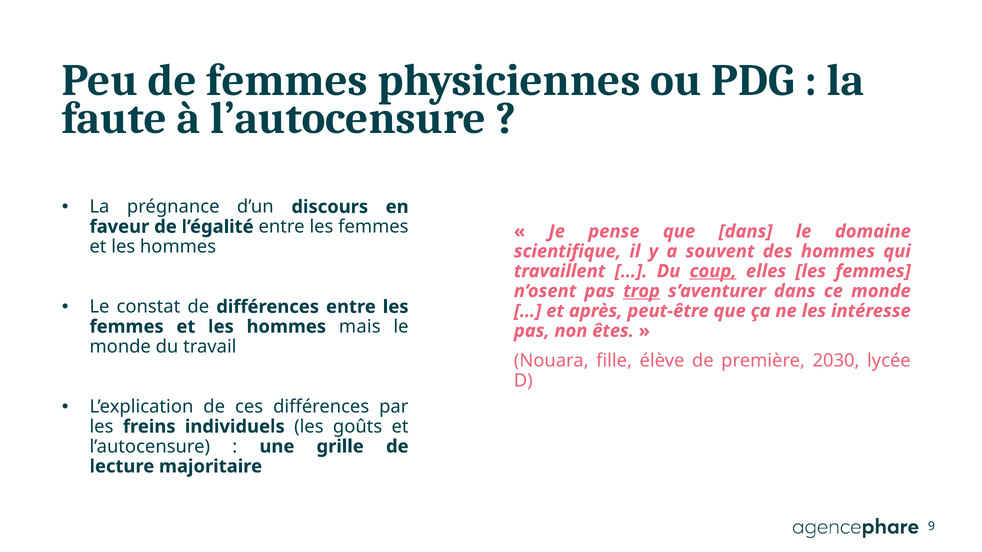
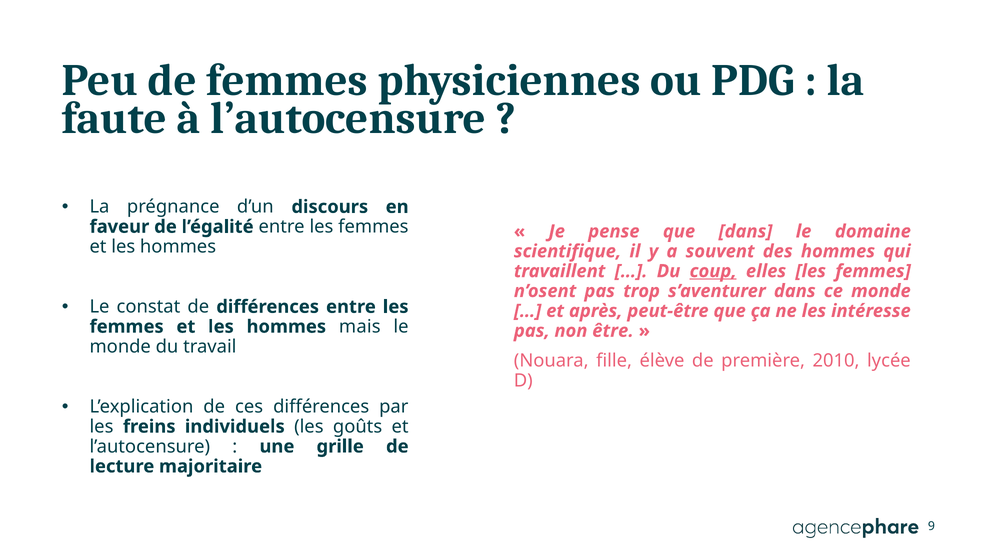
trop underline: present -> none
êtes: êtes -> être
2030: 2030 -> 2010
